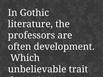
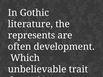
professors: professors -> represents
